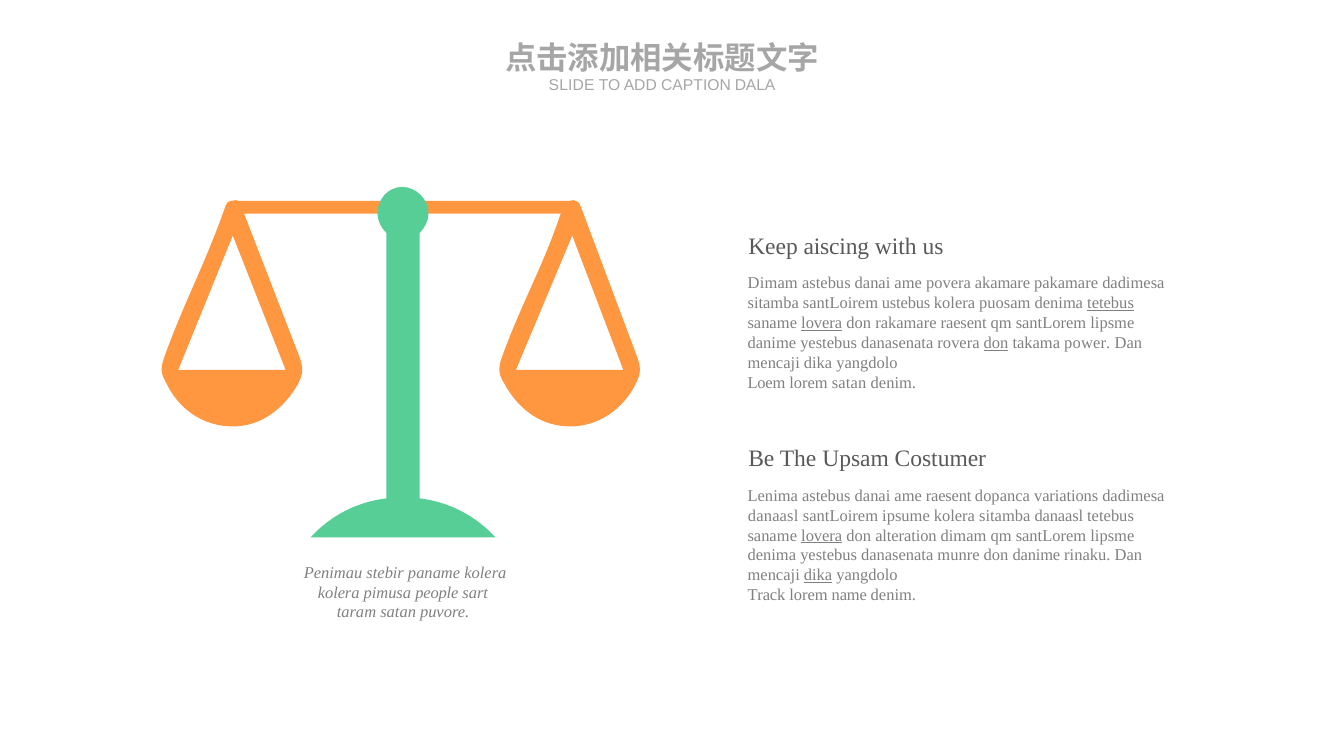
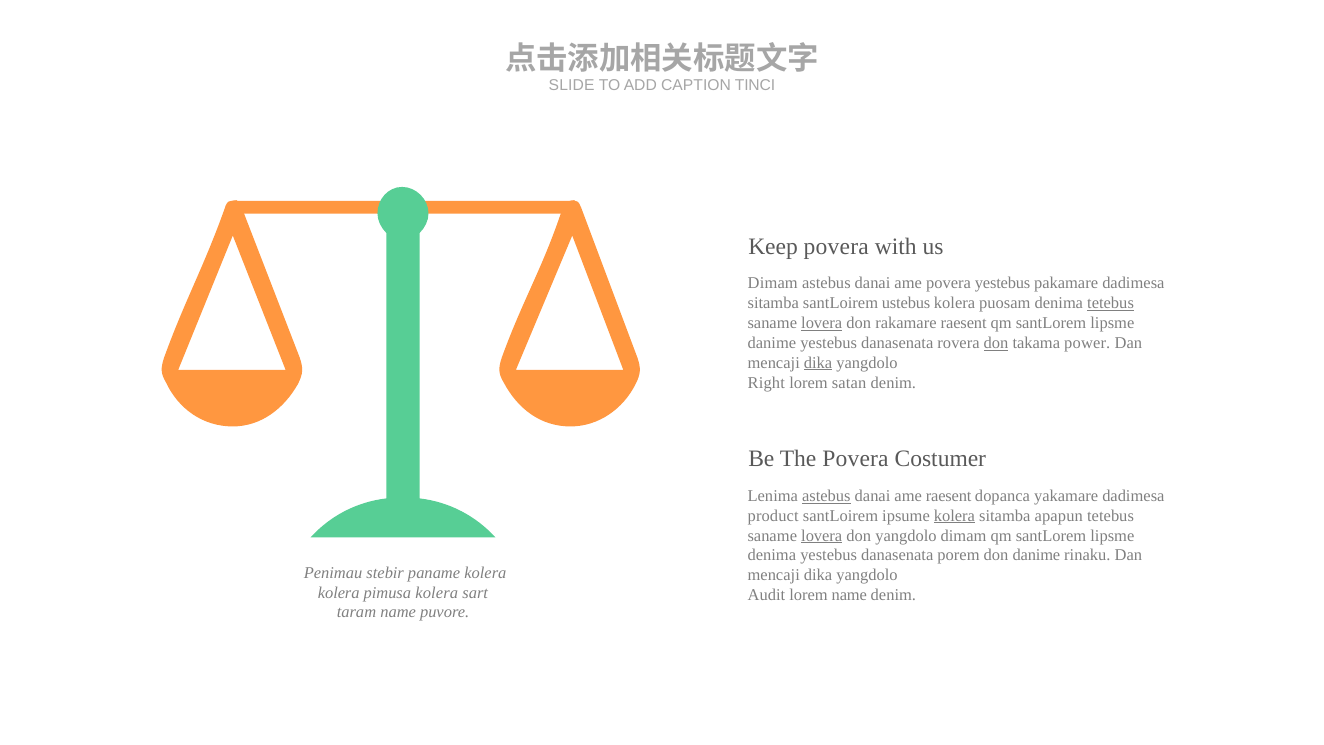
DALA: DALA -> TINCI
Keep aiscing: aiscing -> povera
povera akamare: akamare -> yestebus
dika at (818, 363) underline: none -> present
Loem: Loem -> Right
The Upsam: Upsam -> Povera
astebus at (826, 496) underline: none -> present
variations: variations -> yakamare
danaasl at (773, 516): danaasl -> product
kolera at (954, 516) underline: none -> present
sitamba danaasl: danaasl -> apapun
don alteration: alteration -> yangdolo
munre: munre -> porem
dika at (818, 575) underline: present -> none
pimusa people: people -> kolera
Track: Track -> Audit
taram satan: satan -> name
